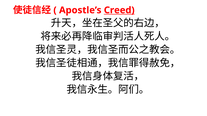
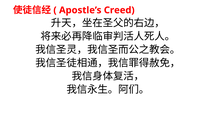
Creed underline: present -> none
